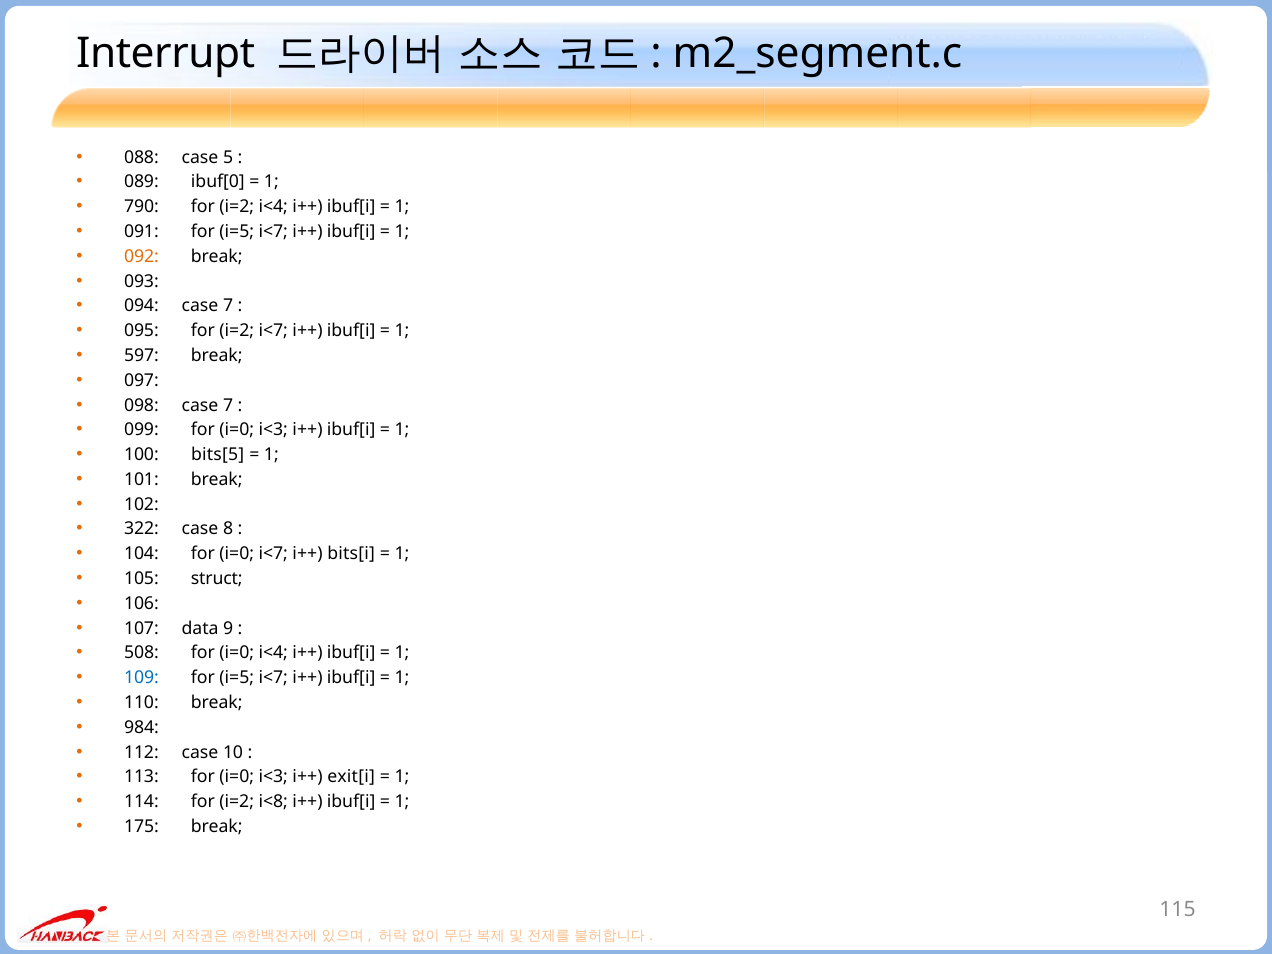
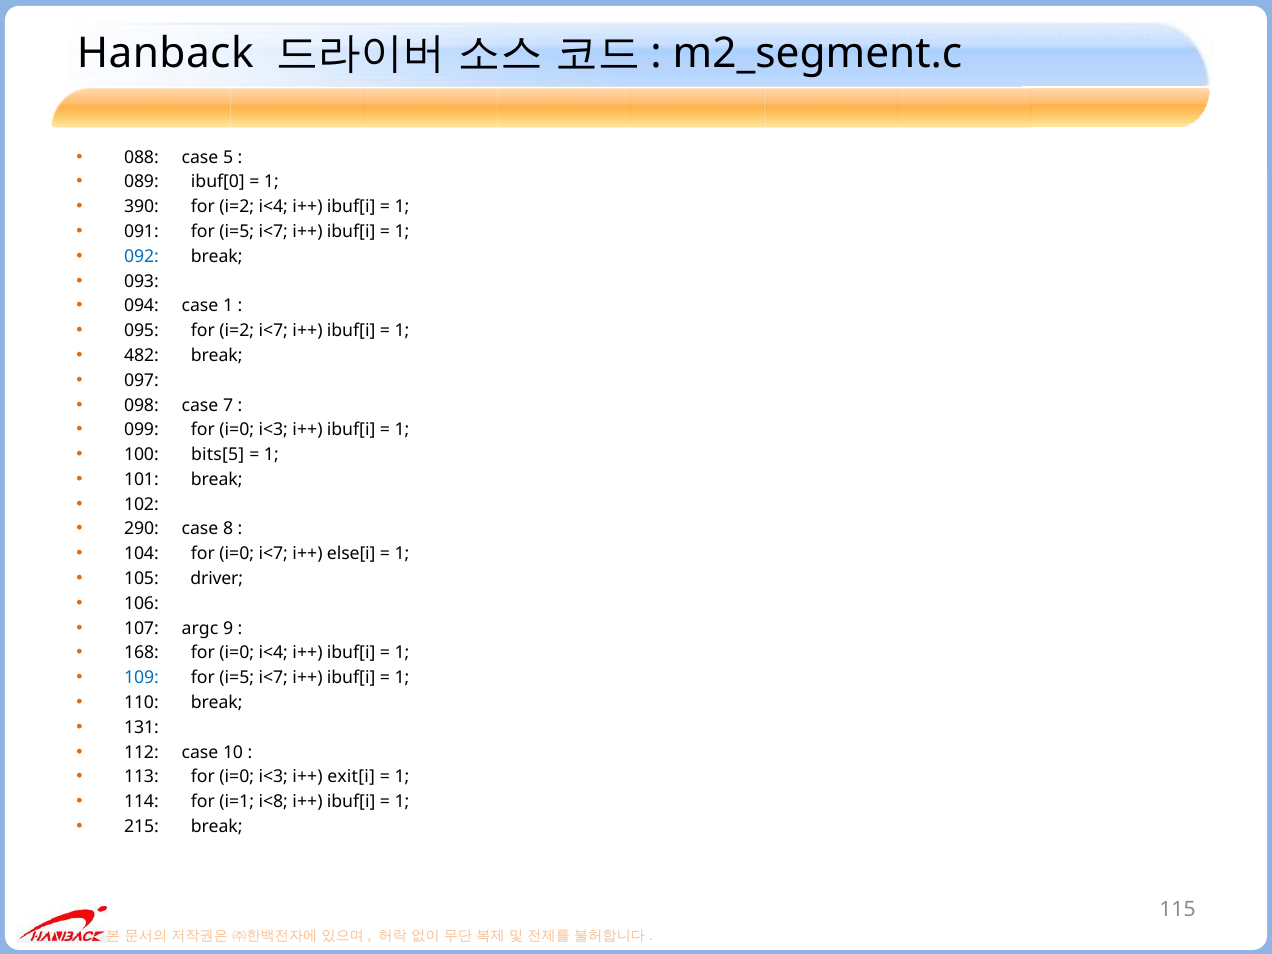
Interrupt: Interrupt -> Hanback
790: 790 -> 390
092 colour: orange -> blue
094 case 7: 7 -> 1
597: 597 -> 482
322: 322 -> 290
bits[i: bits[i -> else[i
struct: struct -> driver
data: data -> argc
508: 508 -> 168
984: 984 -> 131
114 for i=2: i=2 -> i=1
175: 175 -> 215
